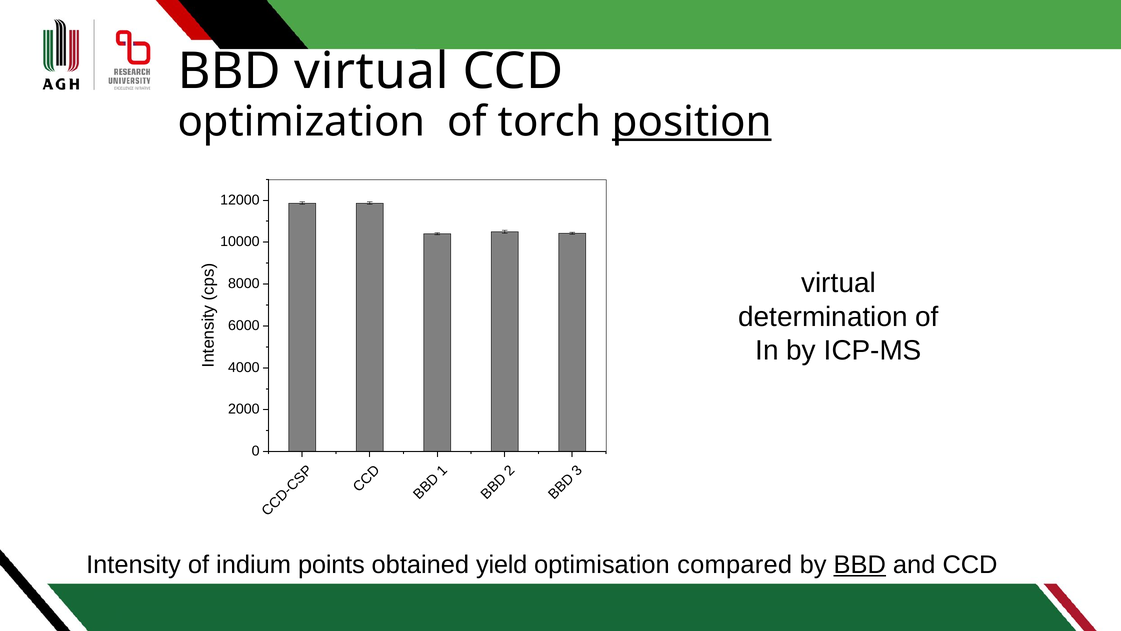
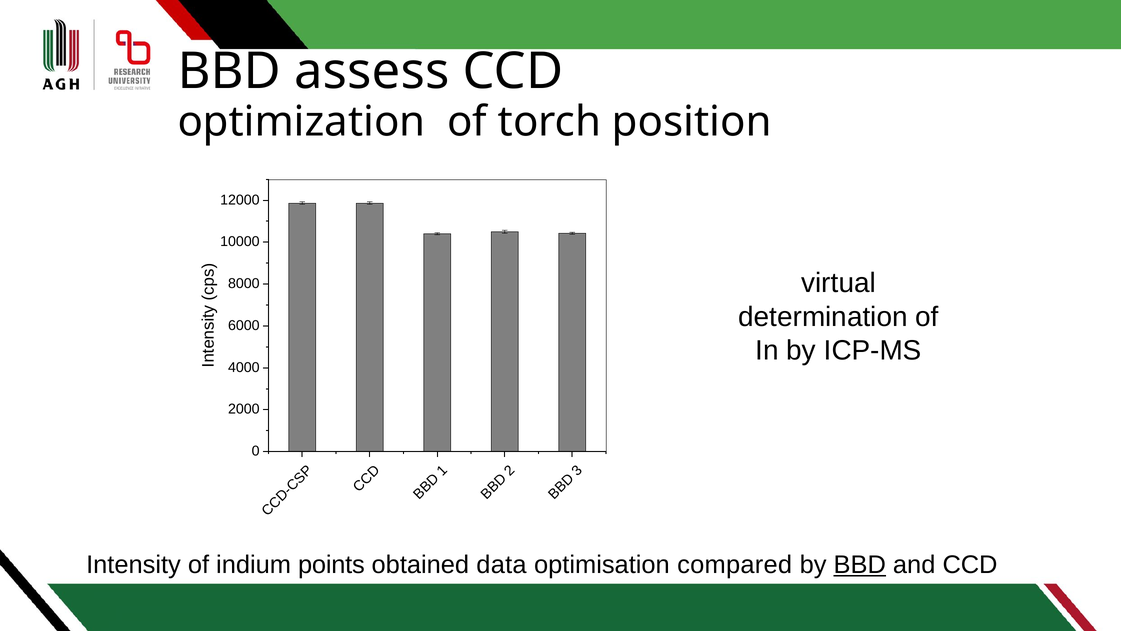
BBD virtual: virtual -> assess
position underline: present -> none
yield: yield -> data
